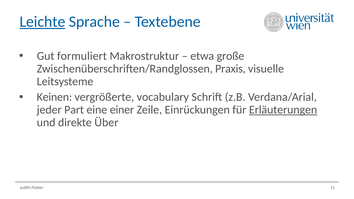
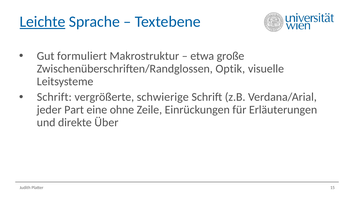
Praxis: Praxis -> Optik
Keinen at (54, 97): Keinen -> Schrift
vocabulary: vocabulary -> schwierige
einer: einer -> ohne
Erläuterungen underline: present -> none
